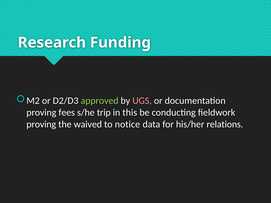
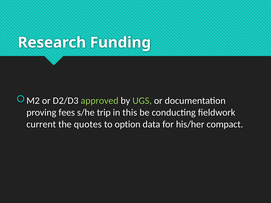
UGS colour: pink -> light green
proving at (41, 124): proving -> current
waived: waived -> quotes
notice: notice -> option
relations: relations -> compact
